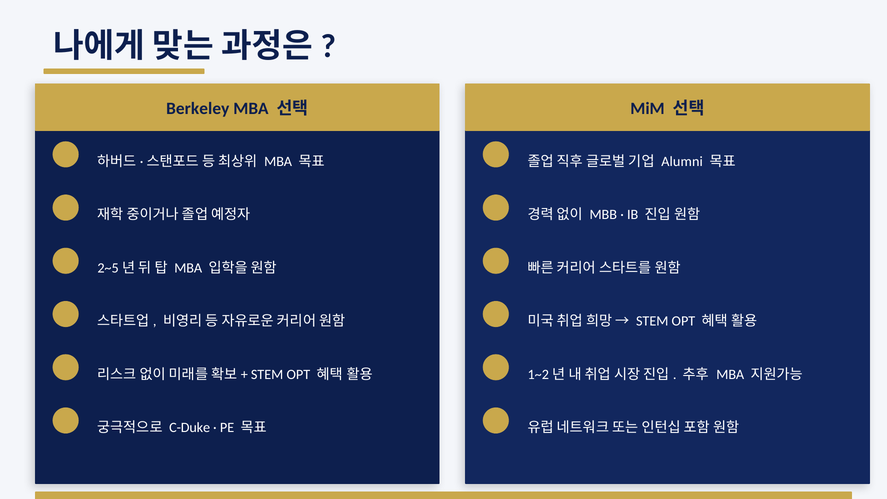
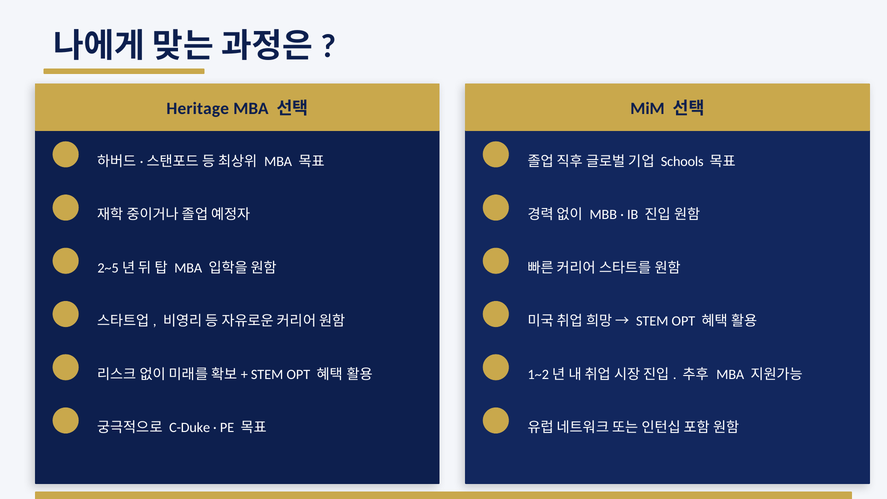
Berkeley: Berkeley -> Heritage
Alumni: Alumni -> Schools
